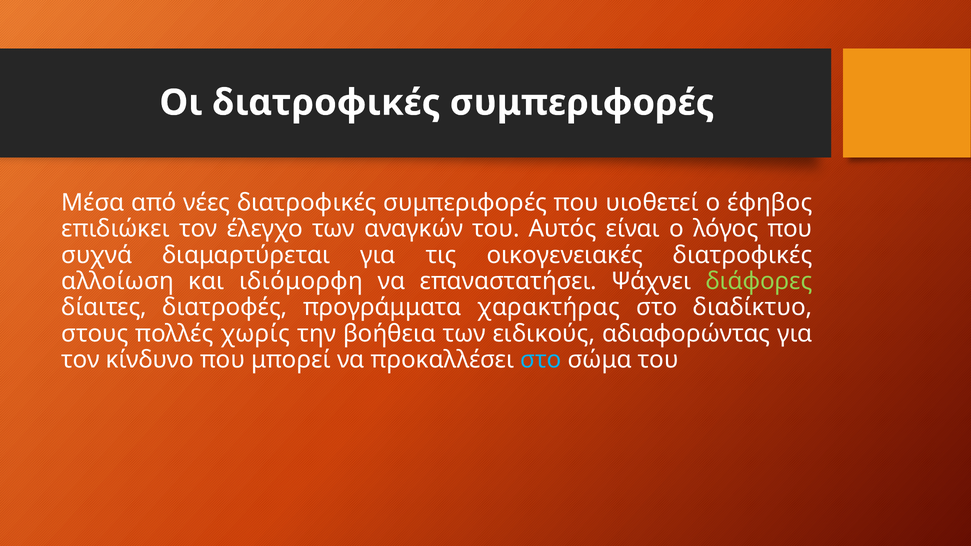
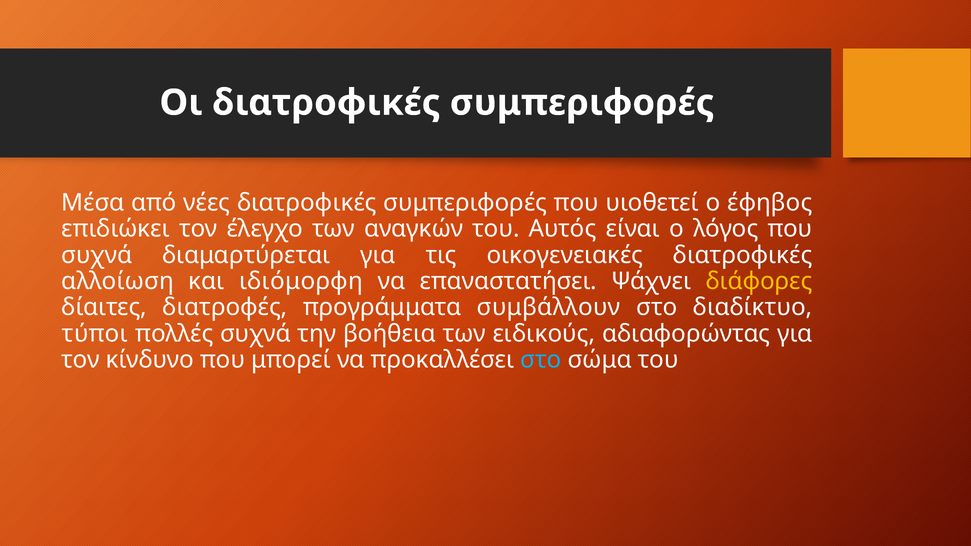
διάφορες colour: light green -> yellow
χαρακτήρας: χαρακτήρας -> συμβάλλουν
στους: στους -> τύποι
πολλές χωρίς: χωρίς -> συχνά
